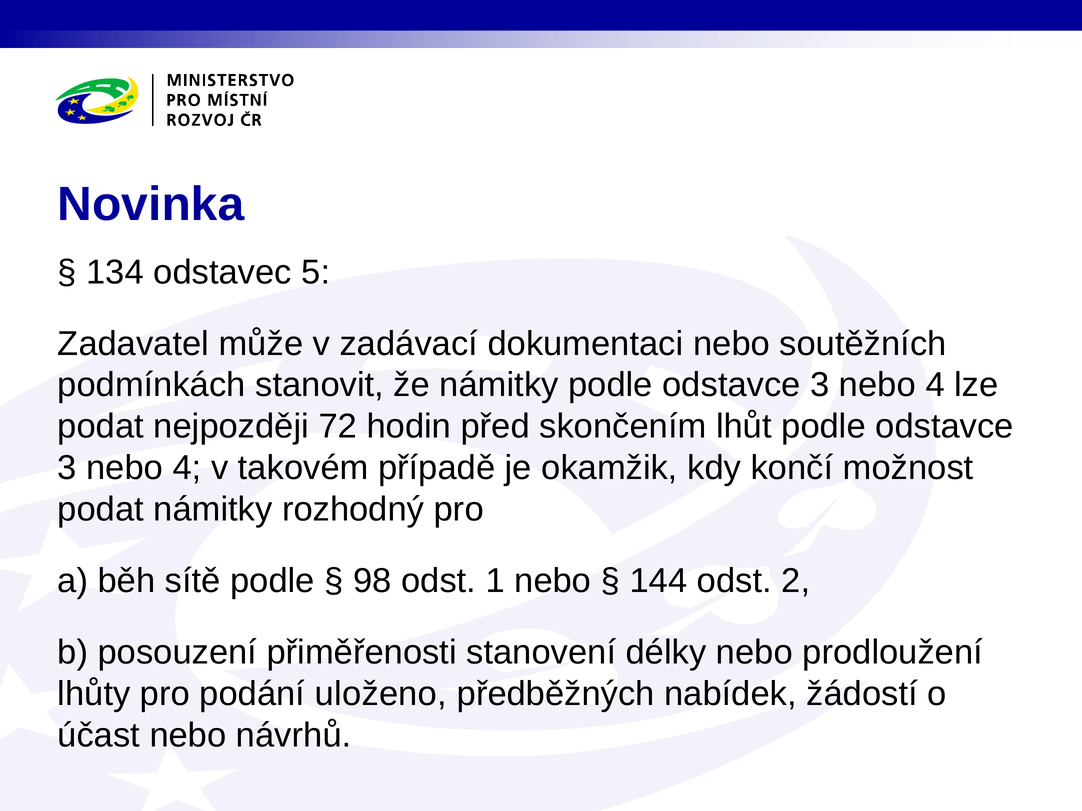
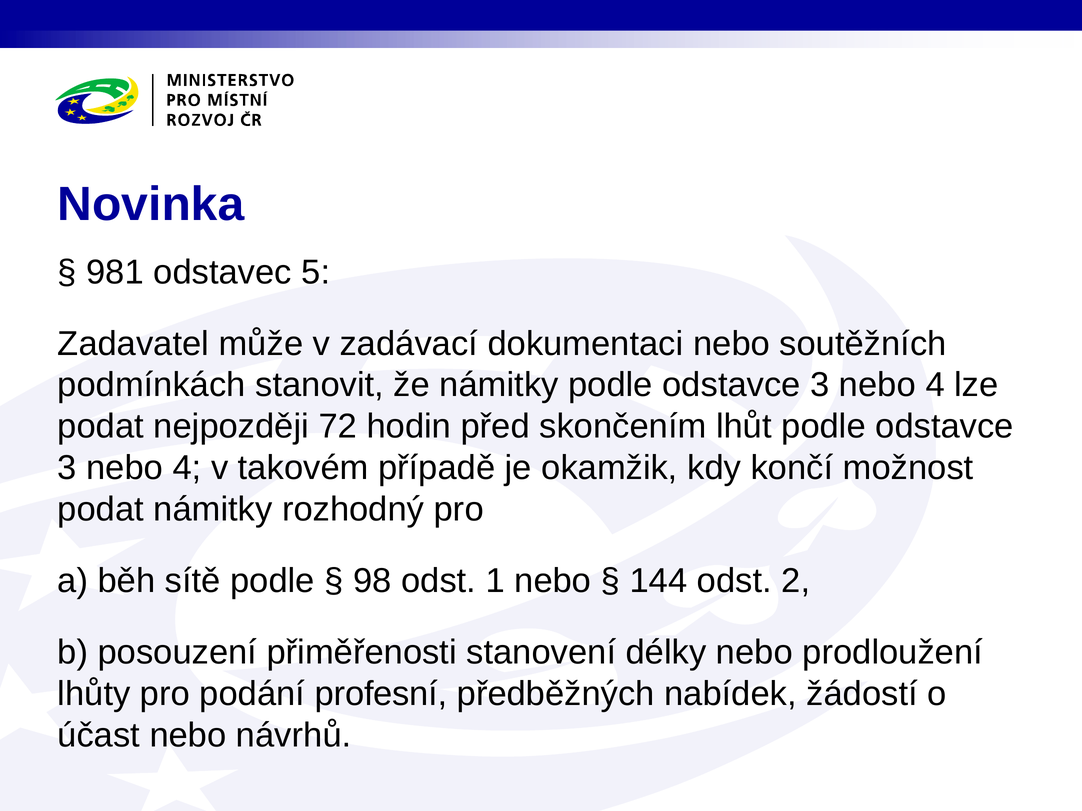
134: 134 -> 981
uloženo: uloženo -> profesní
